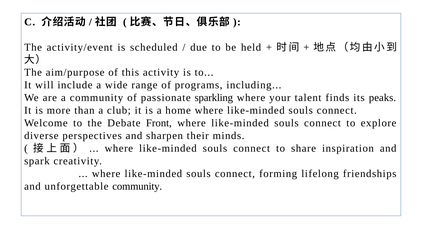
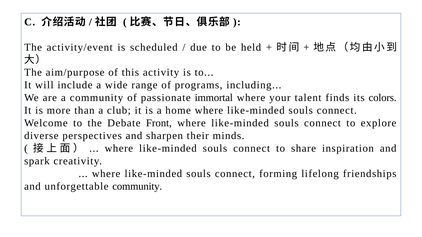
sparkling: sparkling -> immortal
peaks: peaks -> colors
